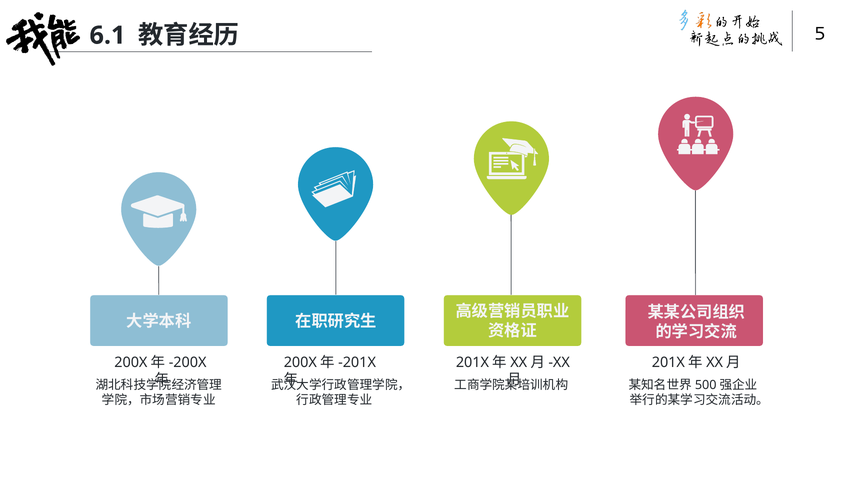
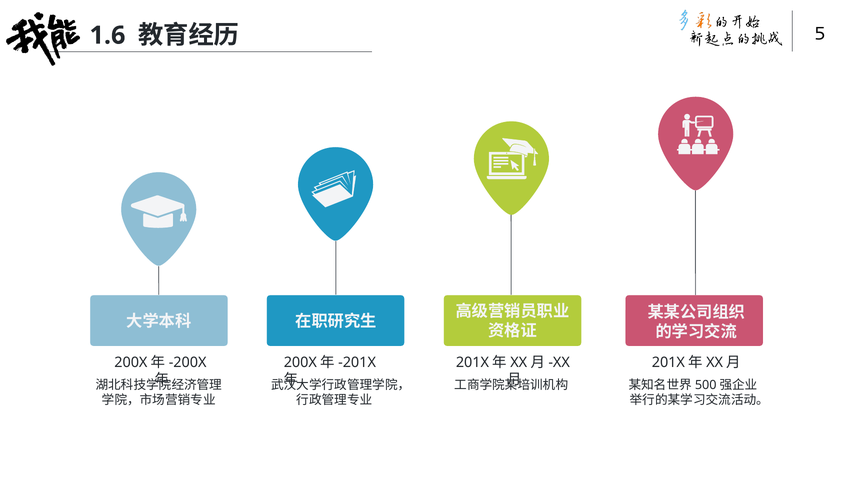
6.1: 6.1 -> 1.6
